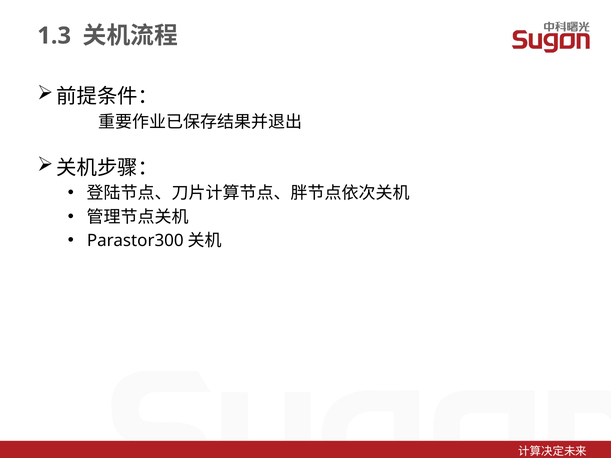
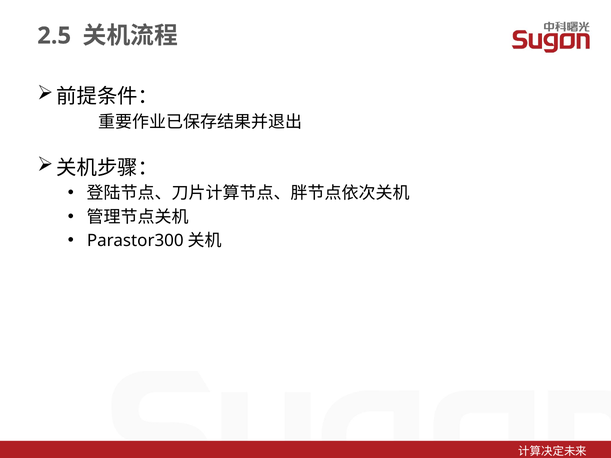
1.3: 1.3 -> 2.5
